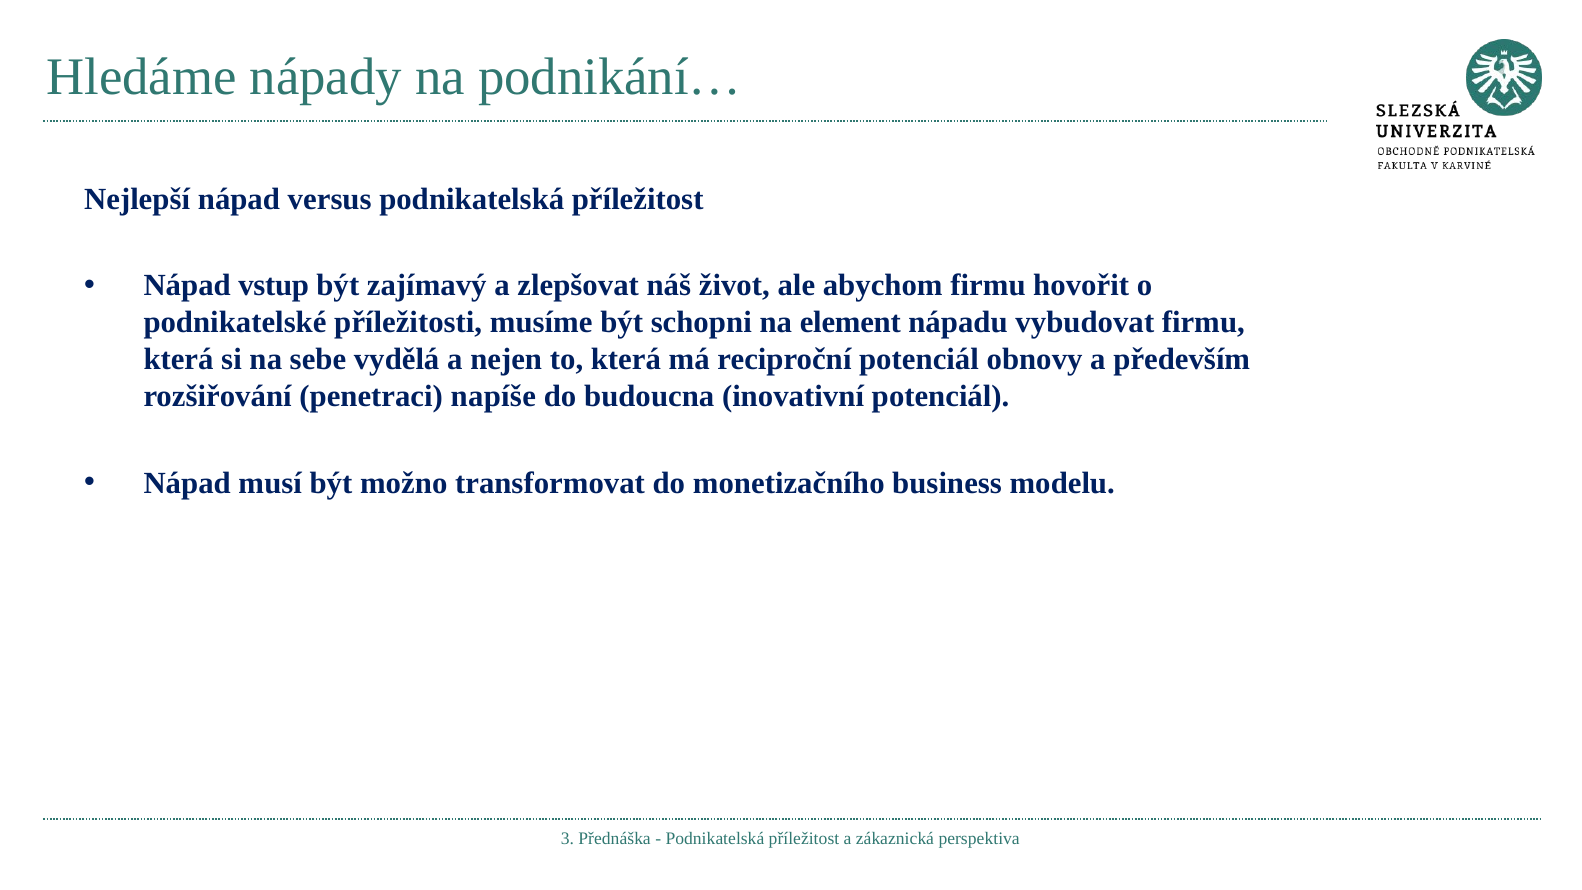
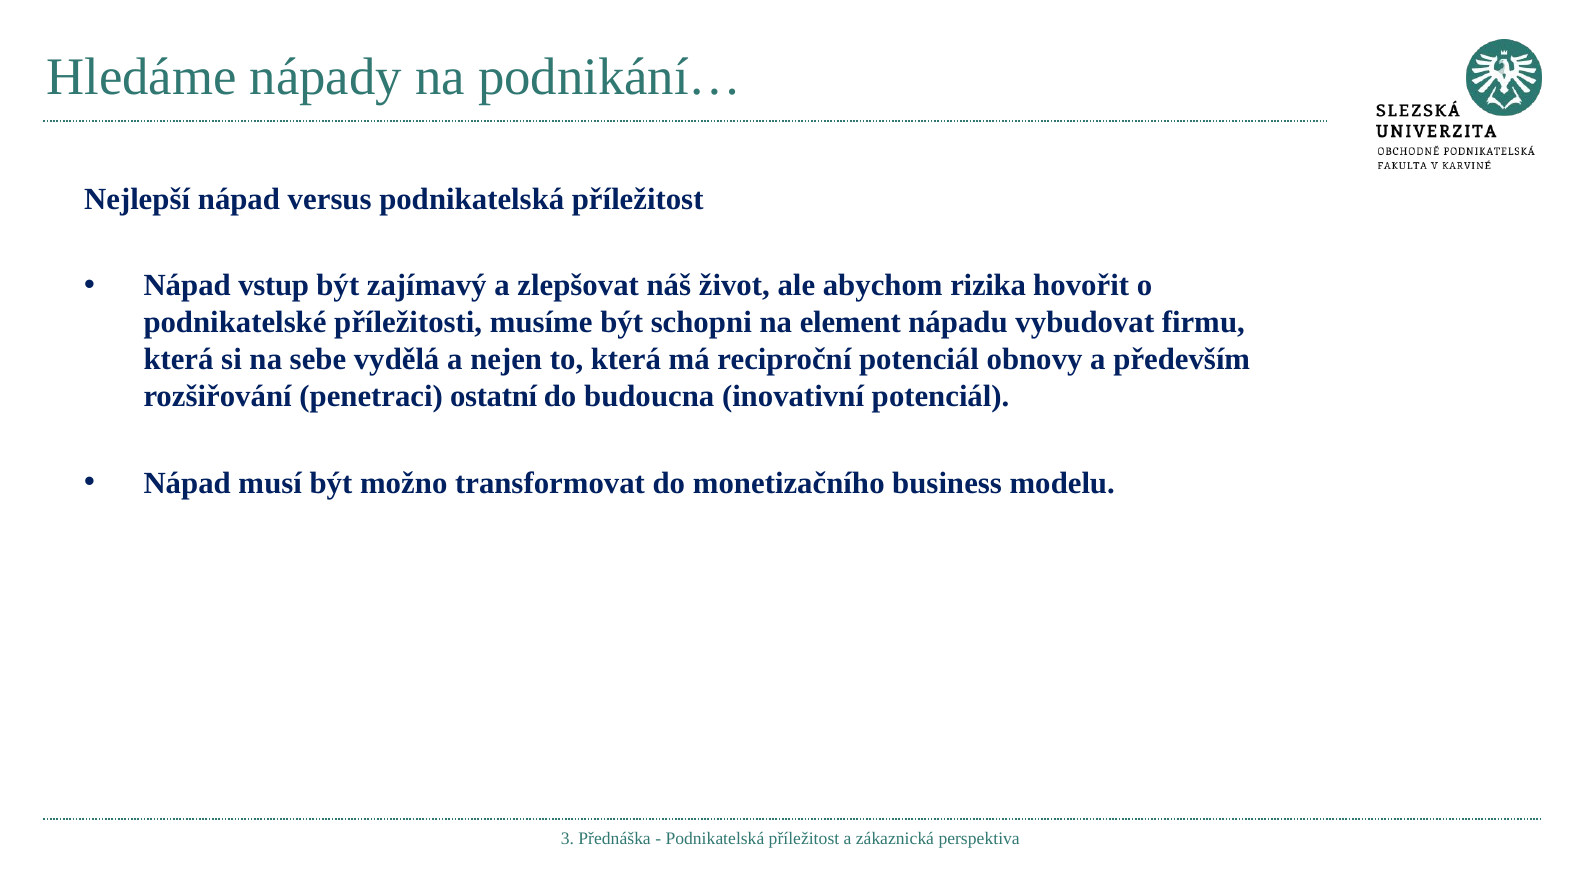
abychom firmu: firmu -> rizika
napíše: napíše -> ostatní
